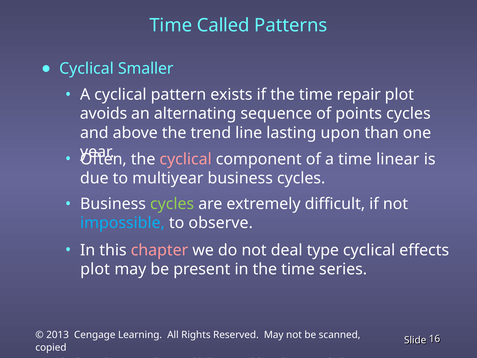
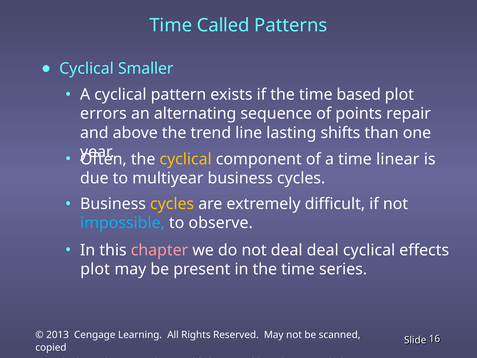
repair: repair -> based
avoids: avoids -> errors
points cycles: cycles -> repair
upon: upon -> shifts
cyclical at (186, 159) colour: pink -> yellow
cycles at (172, 204) colour: light green -> yellow
deal type: type -> deal
